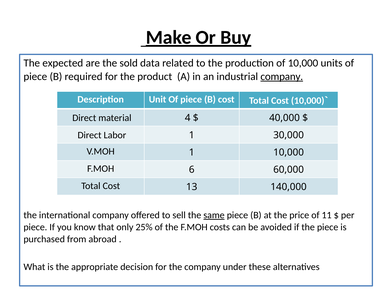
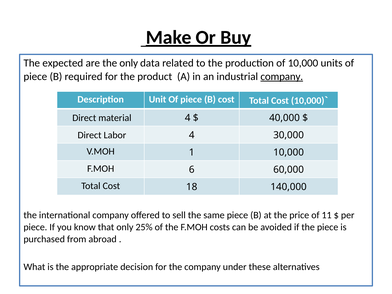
the sold: sold -> only
Labor 1: 1 -> 4
13: 13 -> 18
same underline: present -> none
